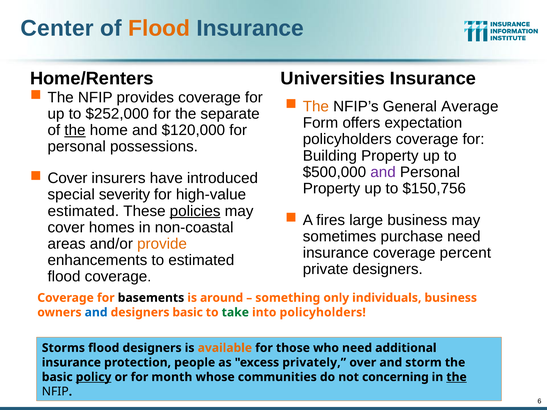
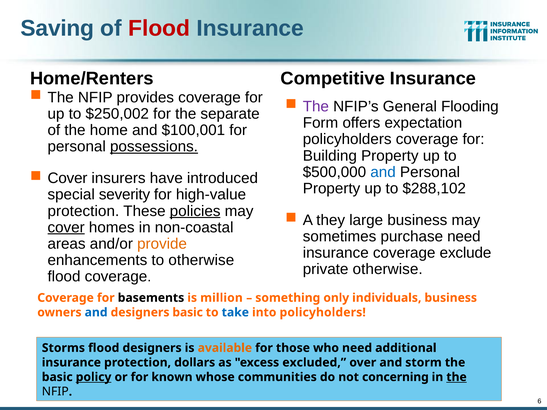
Center: Center -> Saving
Flood at (159, 28) colour: orange -> red
Universities: Universities -> Competitive
The at (316, 107) colour: orange -> purple
Average: Average -> Flooding
$252,000: $252,000 -> $250,002
the at (75, 130) underline: present -> none
$120,000: $120,000 -> $100,001
possessions underline: none -> present
and at (383, 172) colour: purple -> blue
$150,756: $150,756 -> $288,102
estimated at (83, 211): estimated -> protection
fires: fires -> they
cover at (66, 228) underline: none -> present
percent: percent -> exclude
to estimated: estimated -> otherwise
private designers: designers -> otherwise
around: around -> million
take colour: green -> blue
people: people -> dollars
privately: privately -> excluded
month: month -> known
